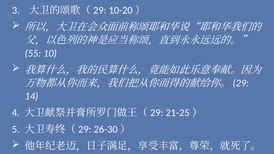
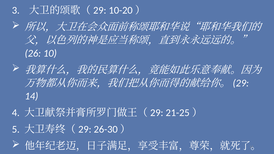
55: 55 -> 26
